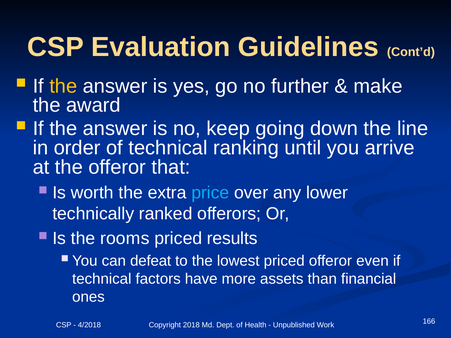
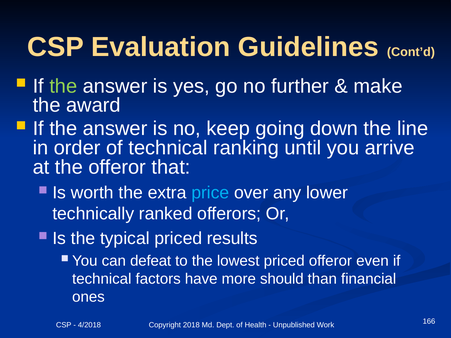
the at (63, 86) colour: yellow -> light green
rooms: rooms -> typical
assets: assets -> should
